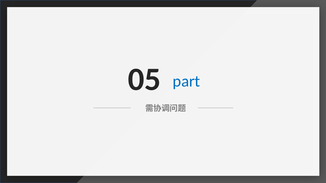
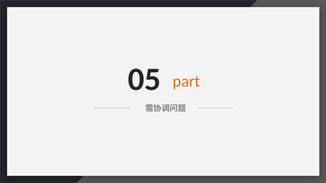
part colour: blue -> orange
